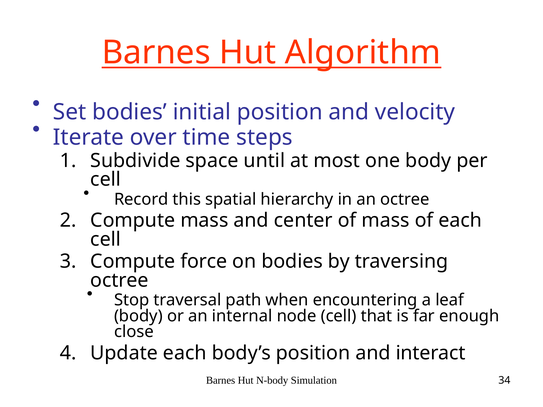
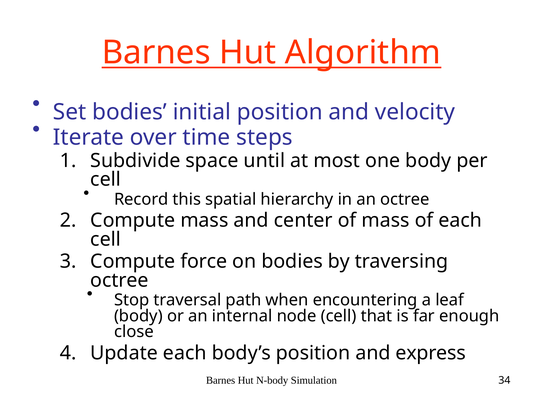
interact: interact -> express
